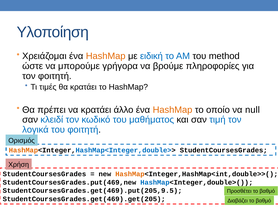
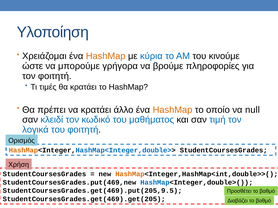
ειδική: ειδική -> κύρια
method: method -> κινούμε
